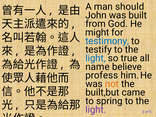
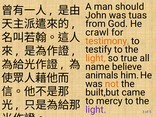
built: built -> tuas
might: might -> crawl
testimony colour: blue -> orange
light at (95, 58) colour: blue -> orange
profess: profess -> animals
spring: spring -> mercy
